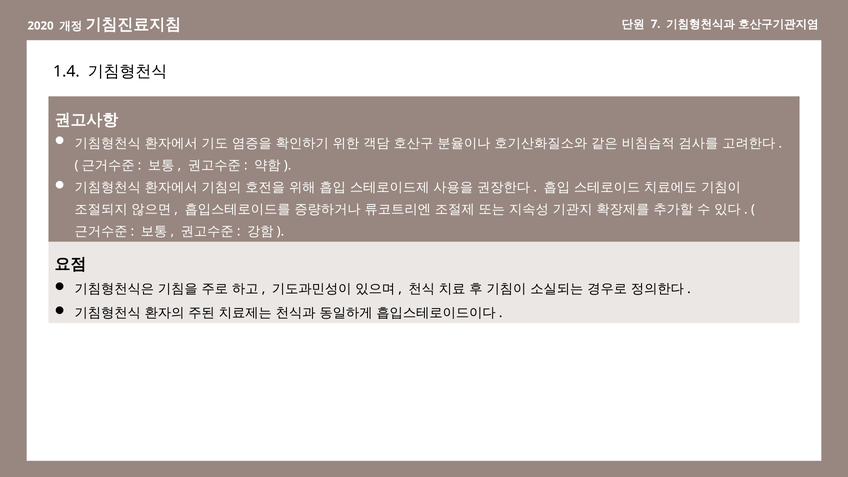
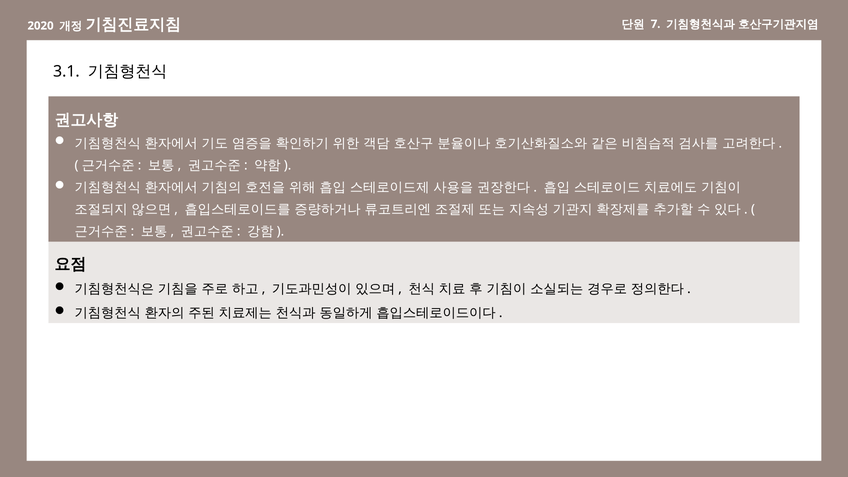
1.4: 1.4 -> 3.1
